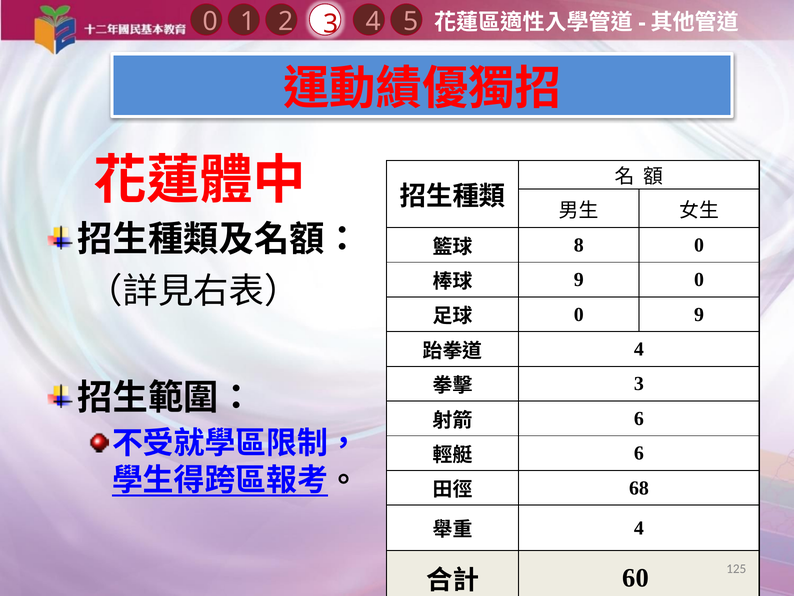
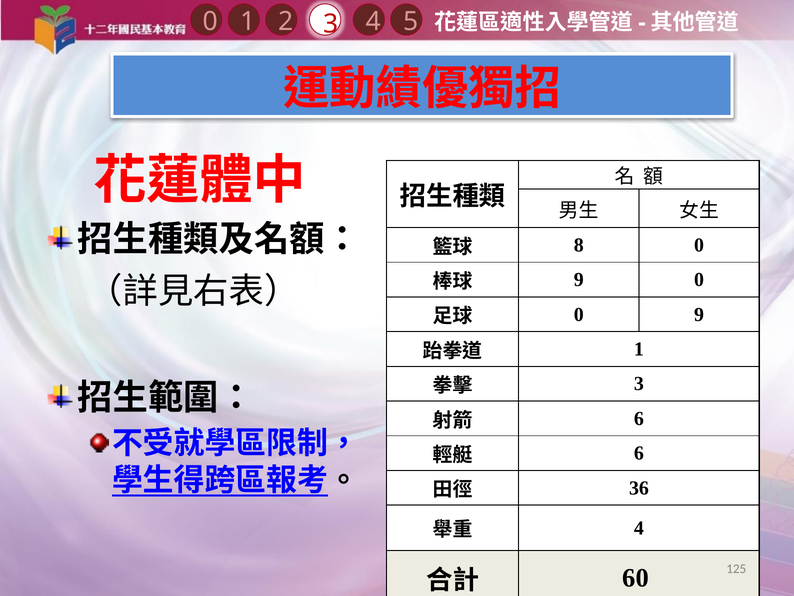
4 at (639, 349): 4 -> 1
68: 68 -> 36
